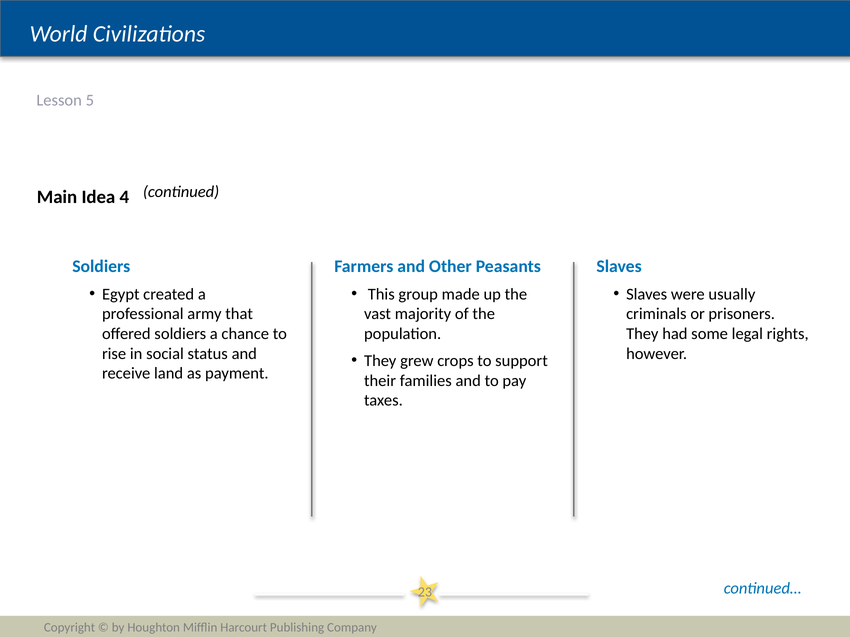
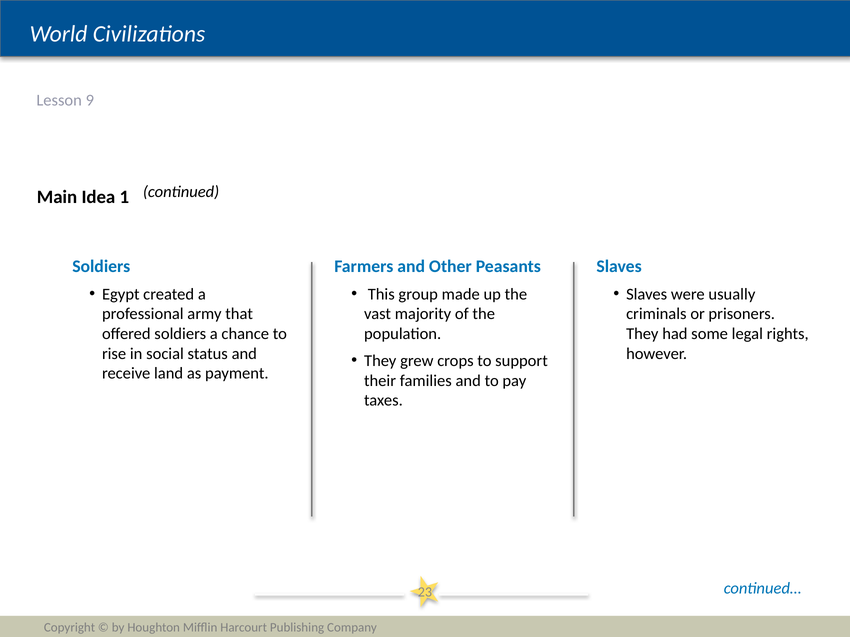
5: 5 -> 9
4: 4 -> 1
